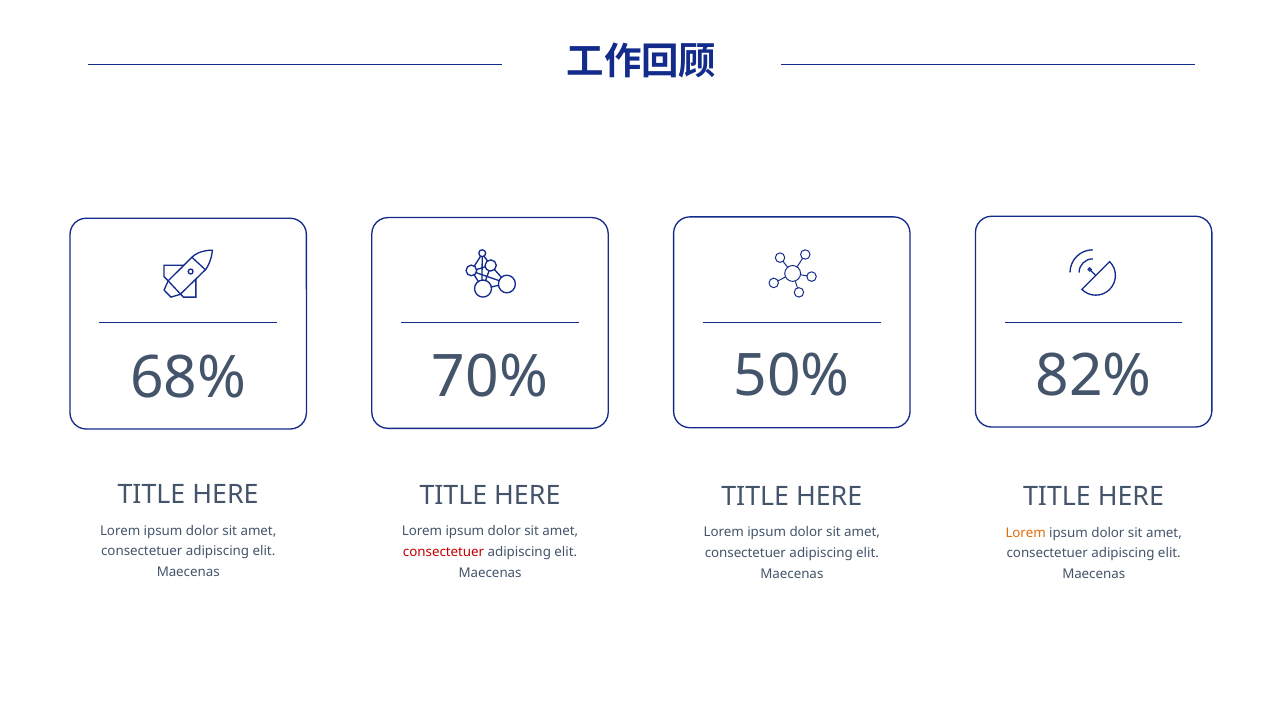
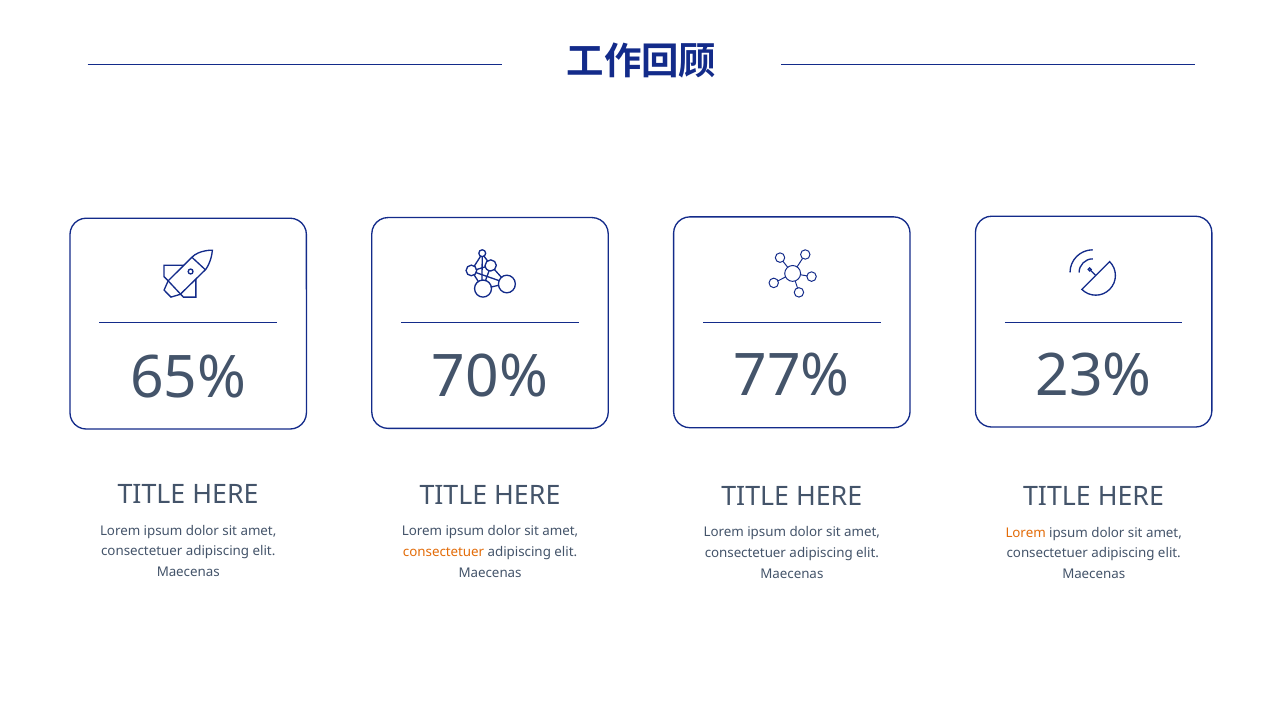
82%: 82% -> 23%
50%: 50% -> 77%
68%: 68% -> 65%
consectetuer at (444, 553) colour: red -> orange
